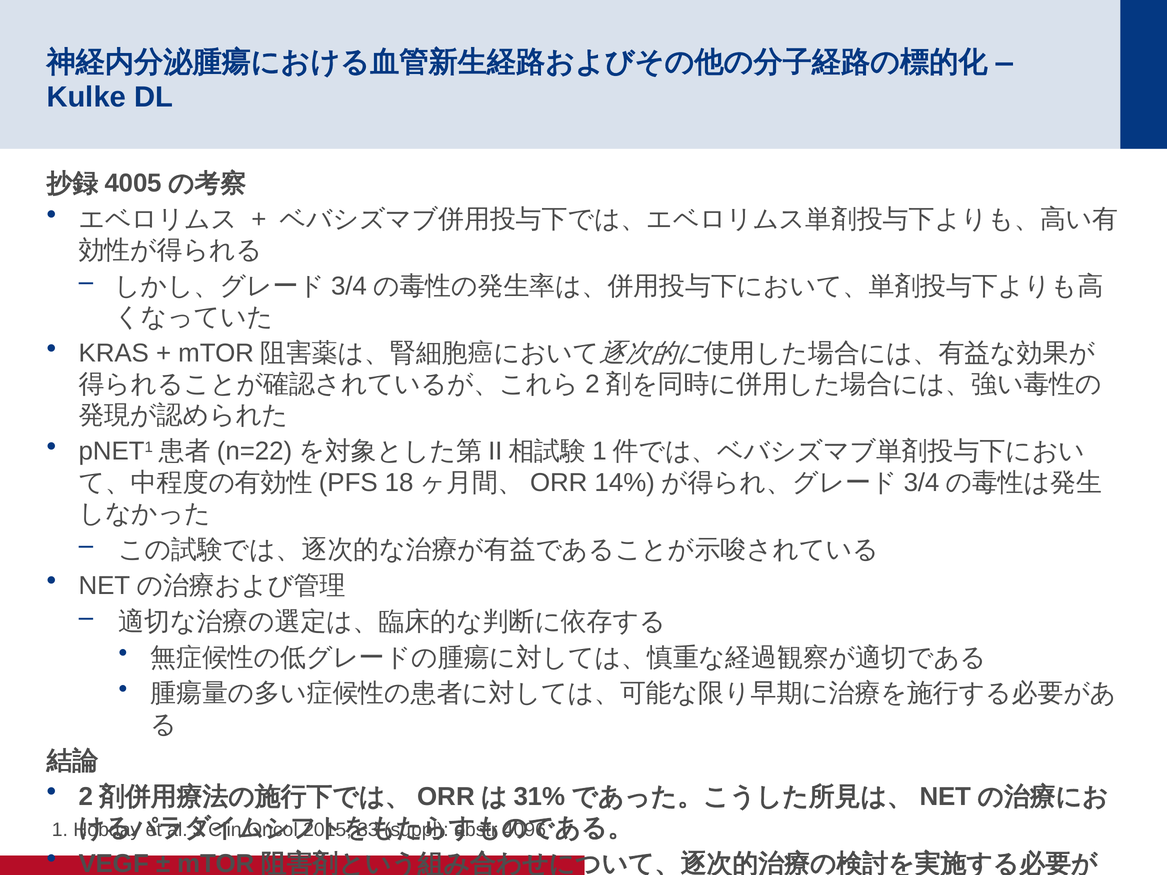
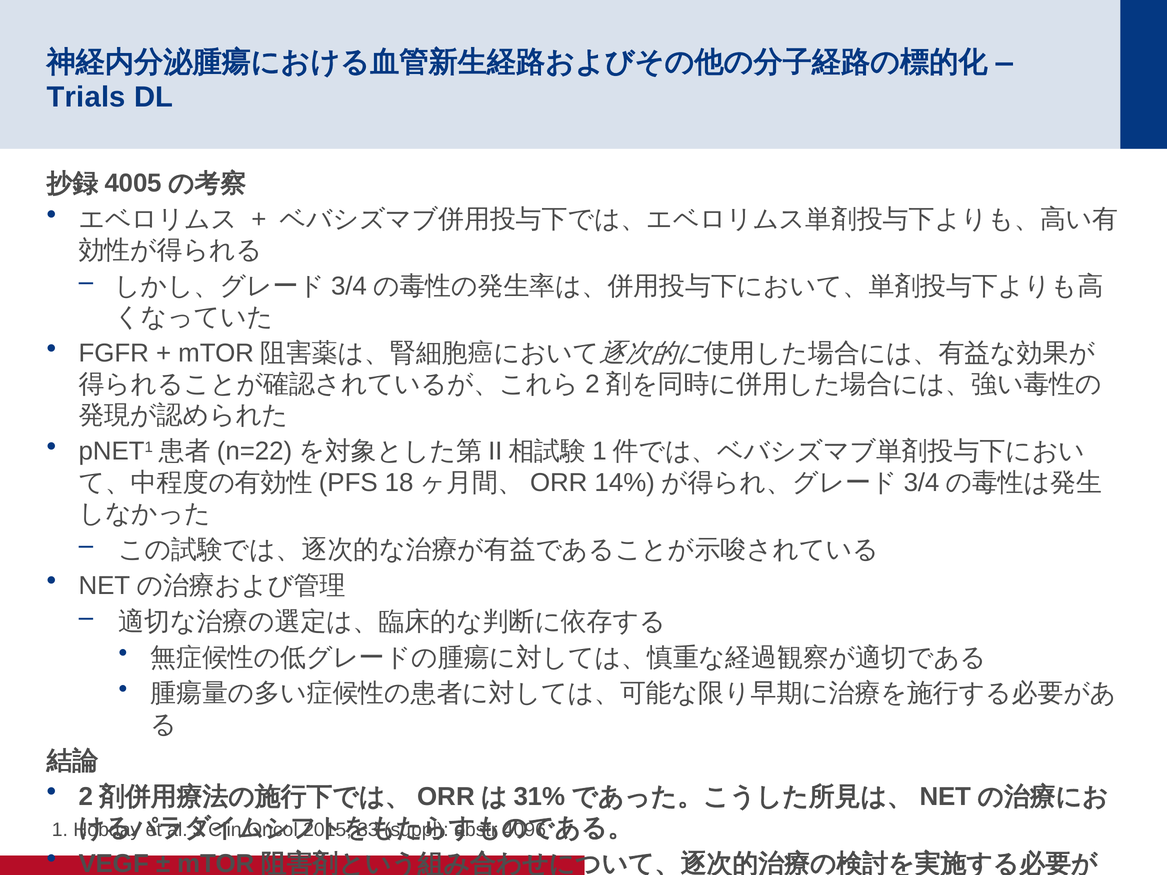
Kulke: Kulke -> Trials
KRAS: KRAS -> FGFR
